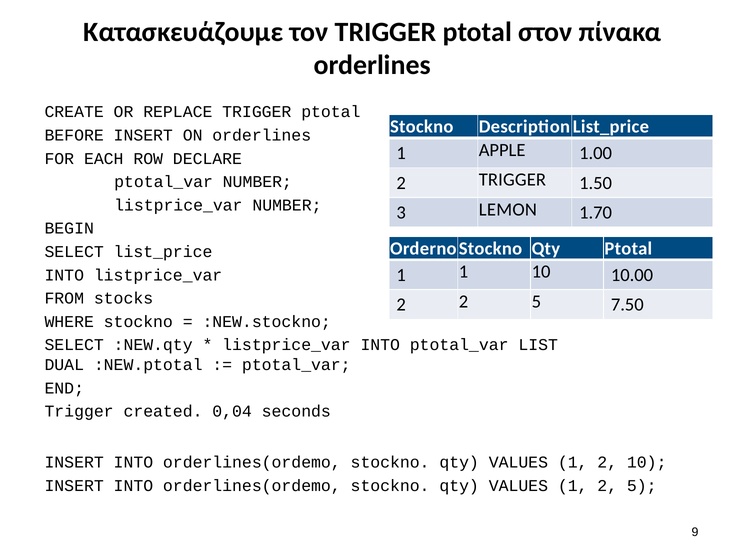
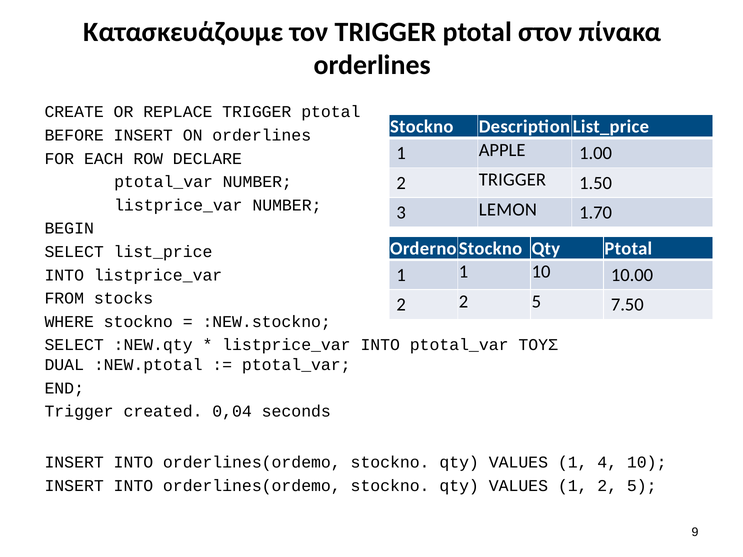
LIST: LIST -> ΤΟΥΣ
2 at (607, 463): 2 -> 4
